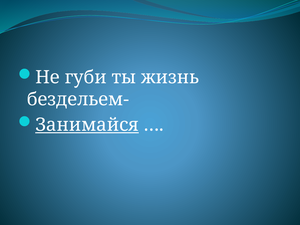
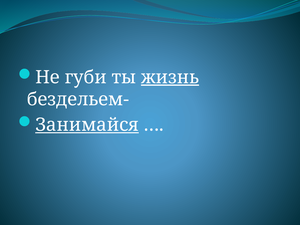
жизнь underline: none -> present
